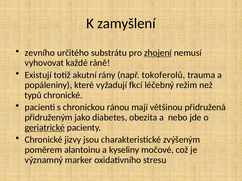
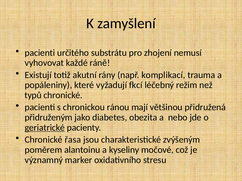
zevního at (40, 53): zevního -> pacienti
zhojení underline: present -> none
tokoferolů: tokoferolů -> komplikací
jizvy: jizvy -> řasa
